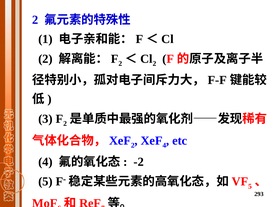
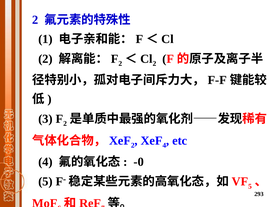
-2: -2 -> -0
